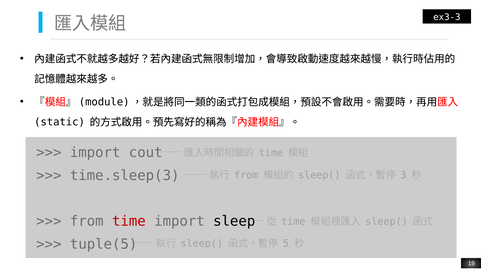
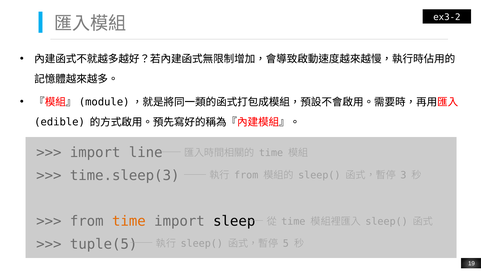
ex3-3: ex3-3 -> ex3-2
static: static -> edible
cout: cout -> line
time at (129, 221) colour: red -> orange
